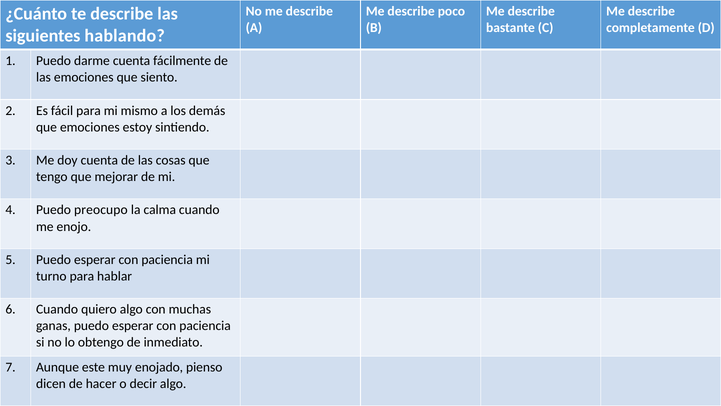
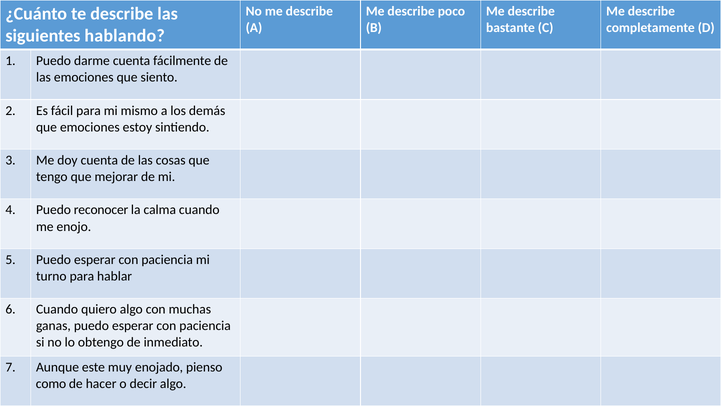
preocupo: preocupo -> reconocer
dicen: dicen -> como
